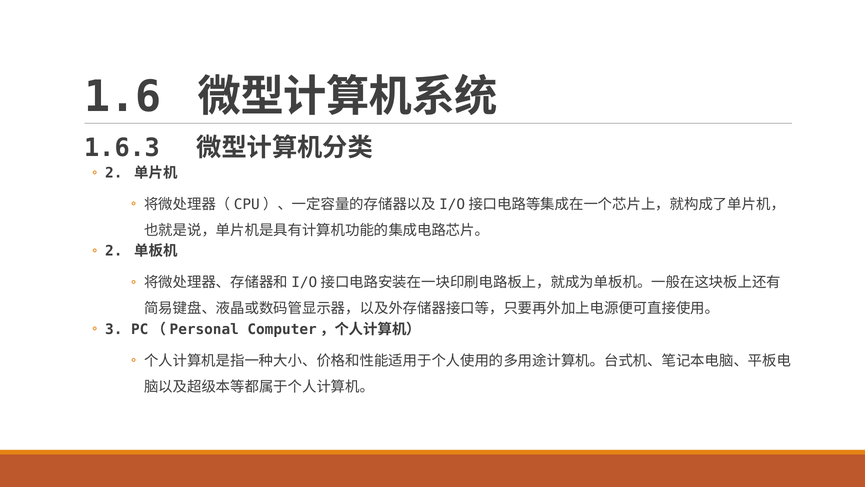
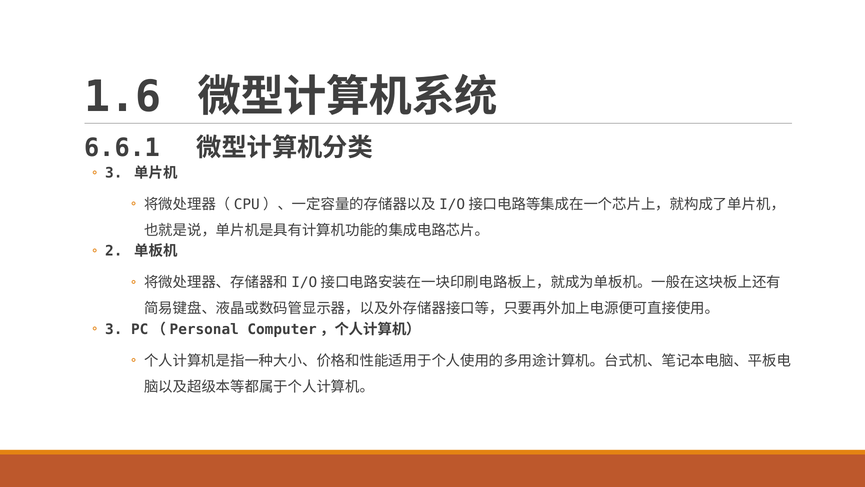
1.6.3: 1.6.3 -> 6.6.1
2 at (114, 173): 2 -> 3
